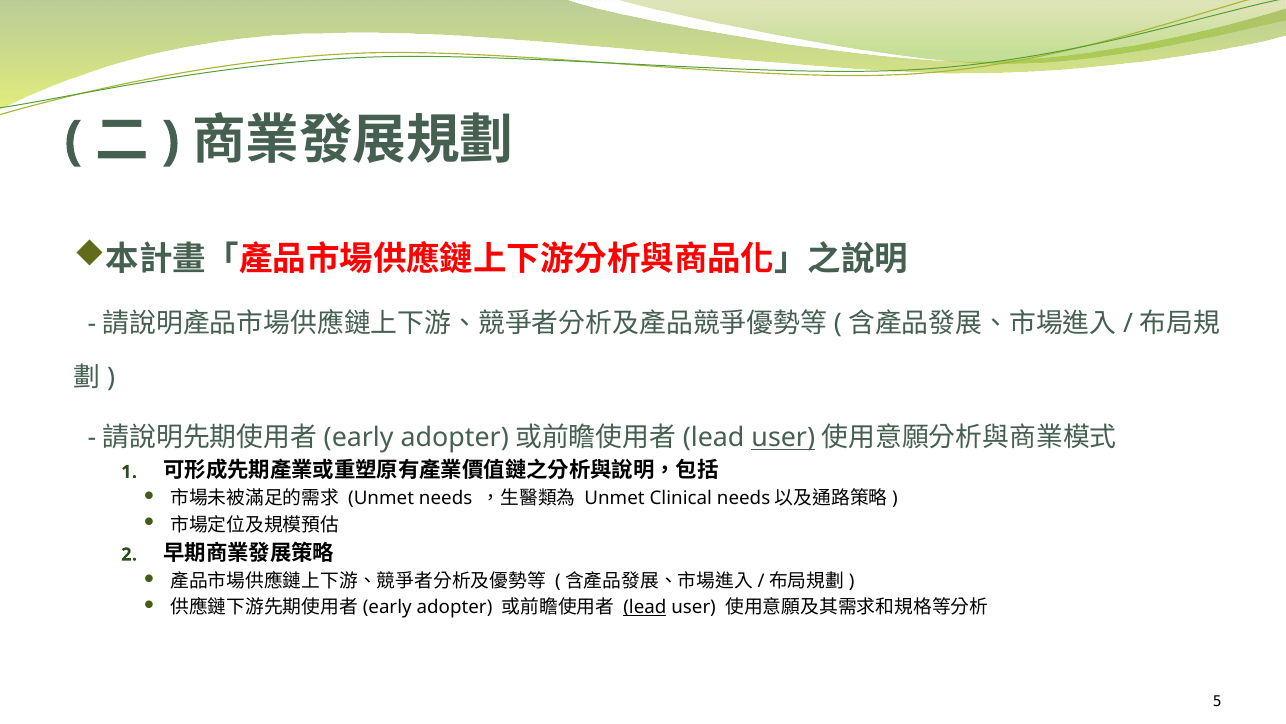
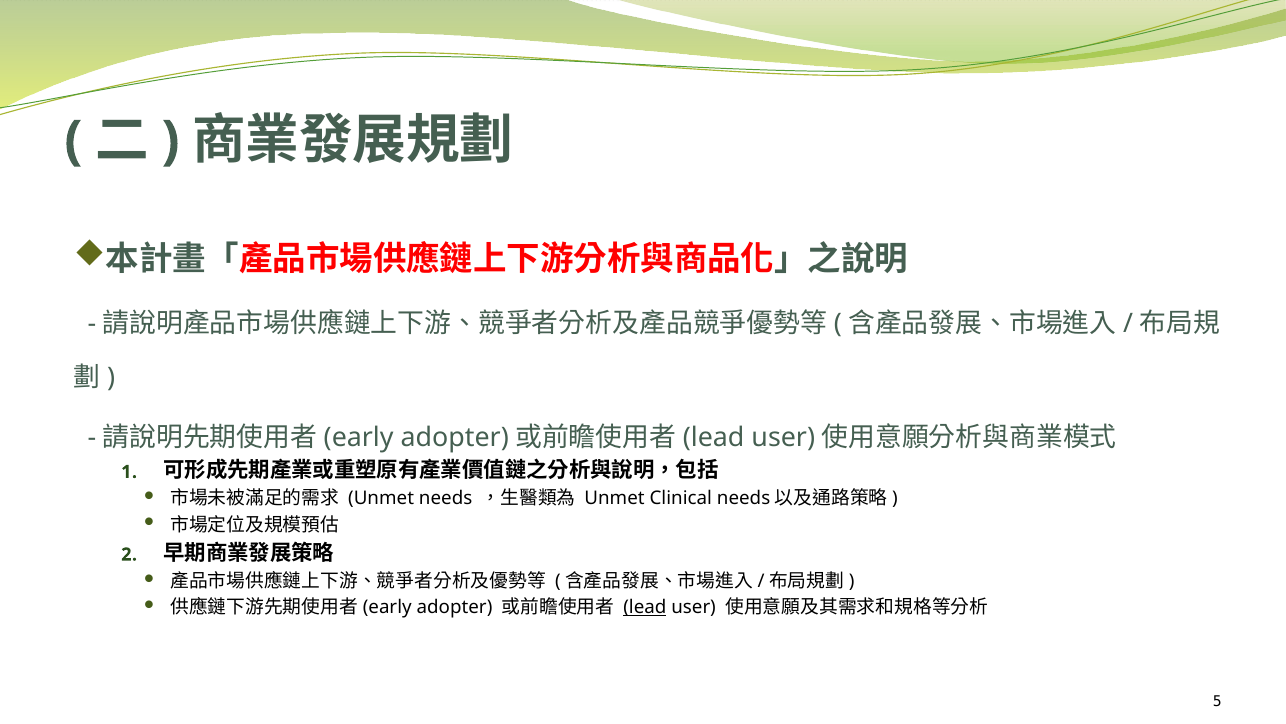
user at (783, 438) underline: present -> none
